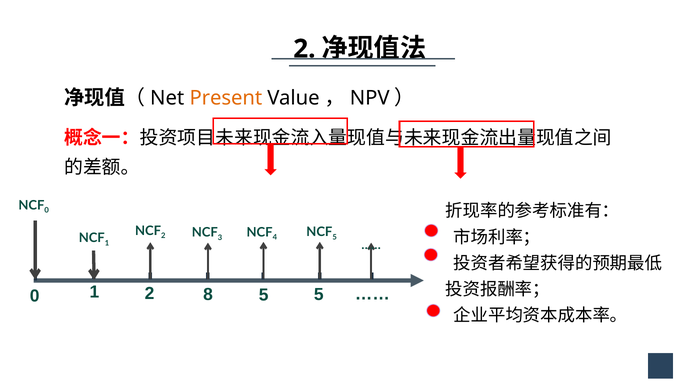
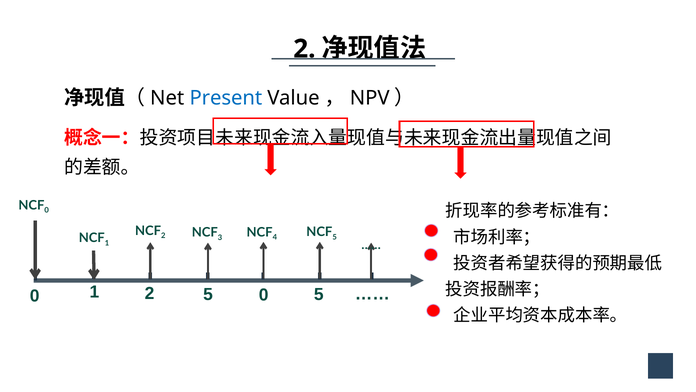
Present colour: orange -> blue
2 8: 8 -> 5
1 5: 5 -> 0
